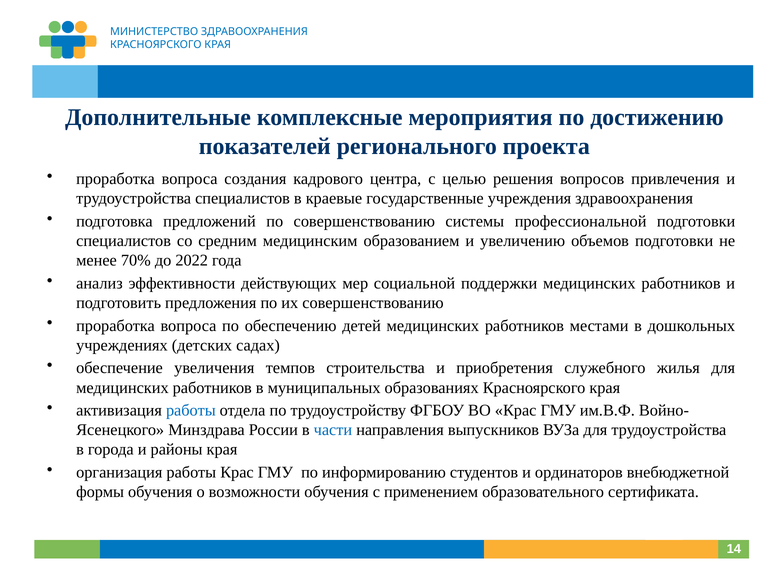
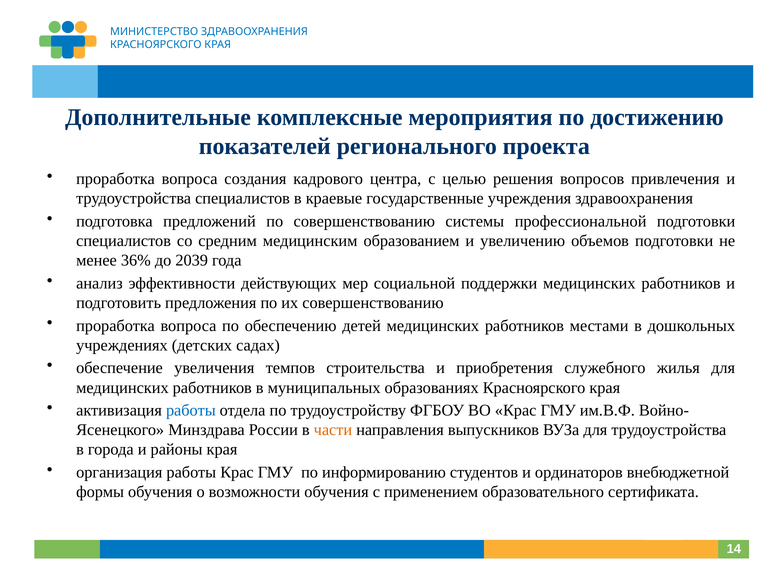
70%: 70% -> 36%
2022: 2022 -> 2039
части colour: blue -> orange
